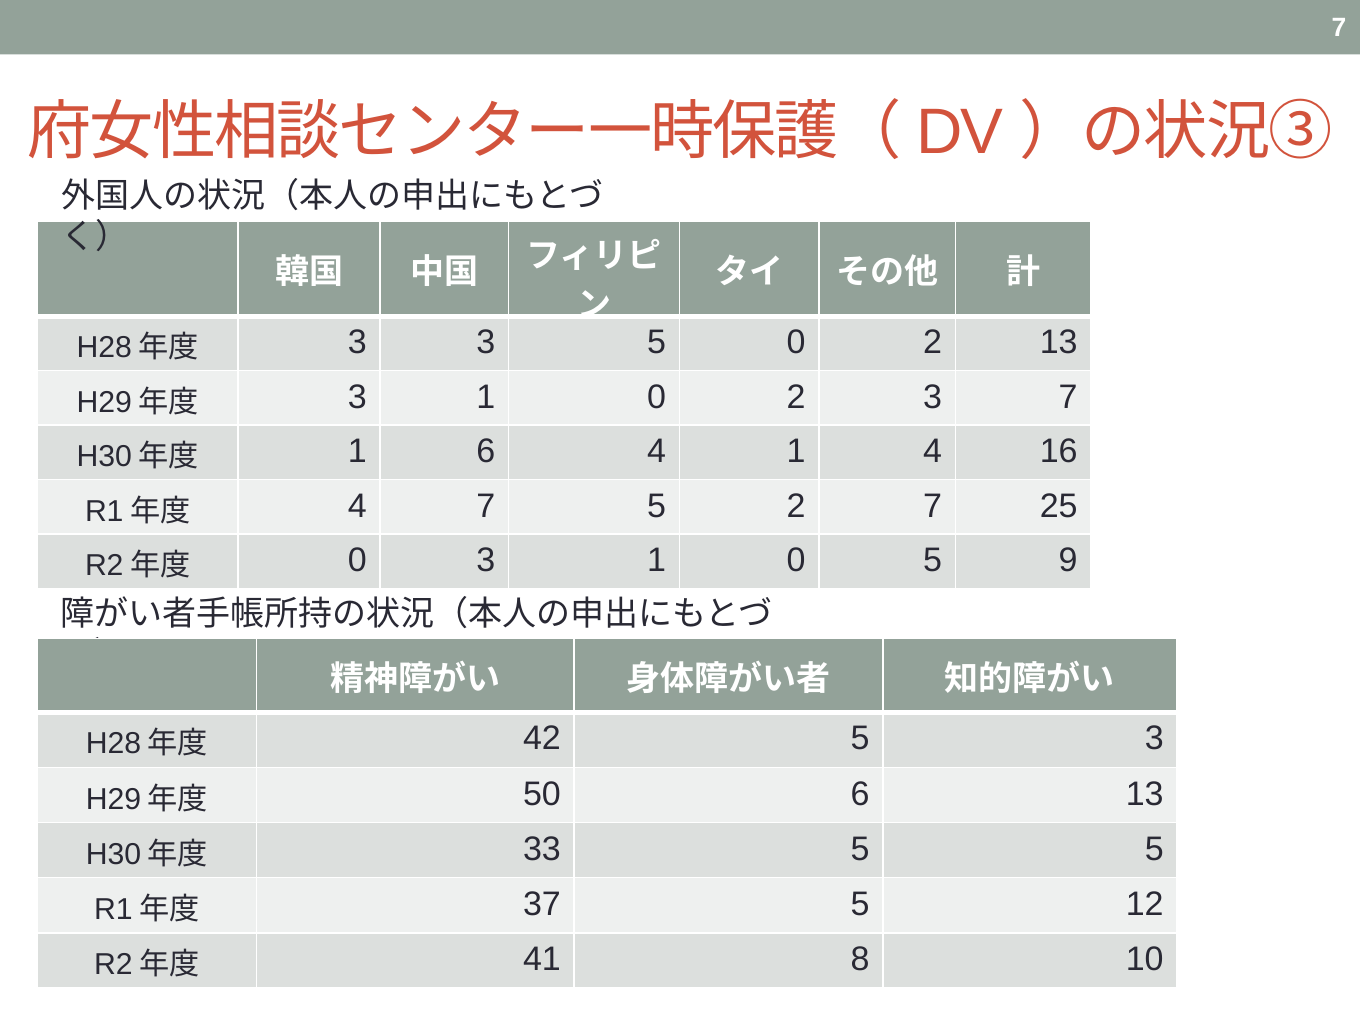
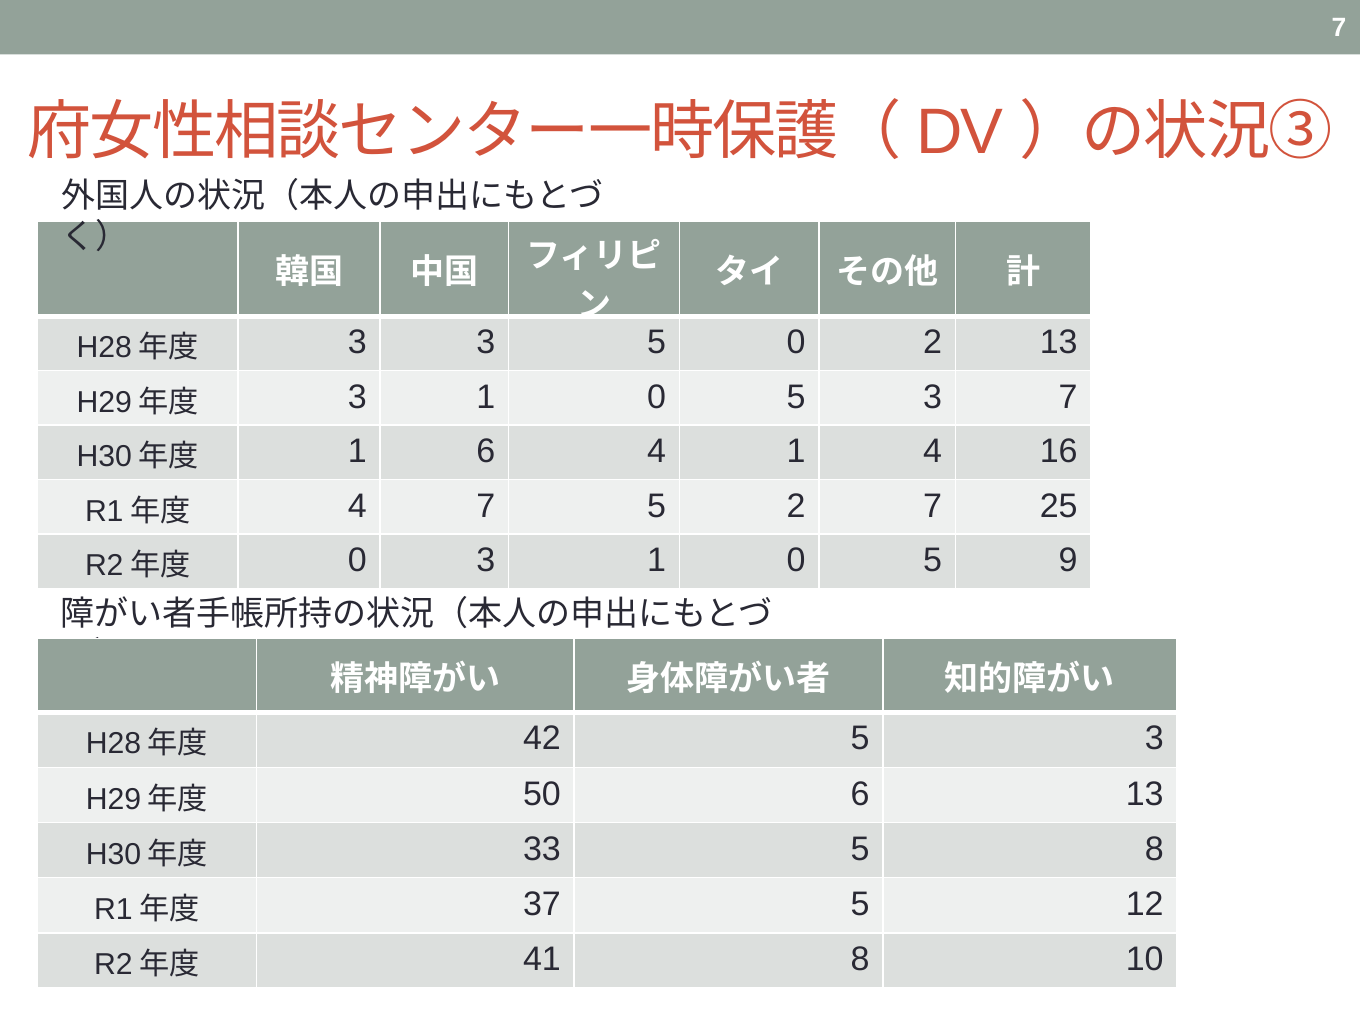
2 at (796, 397): 2 -> 5
5 5: 5 -> 8
